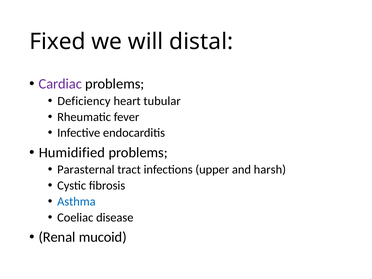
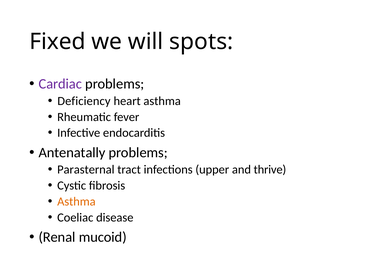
distal: distal -> spots
heart tubular: tubular -> asthma
Humidified: Humidified -> Antenatally
harsh: harsh -> thrive
Asthma at (76, 202) colour: blue -> orange
